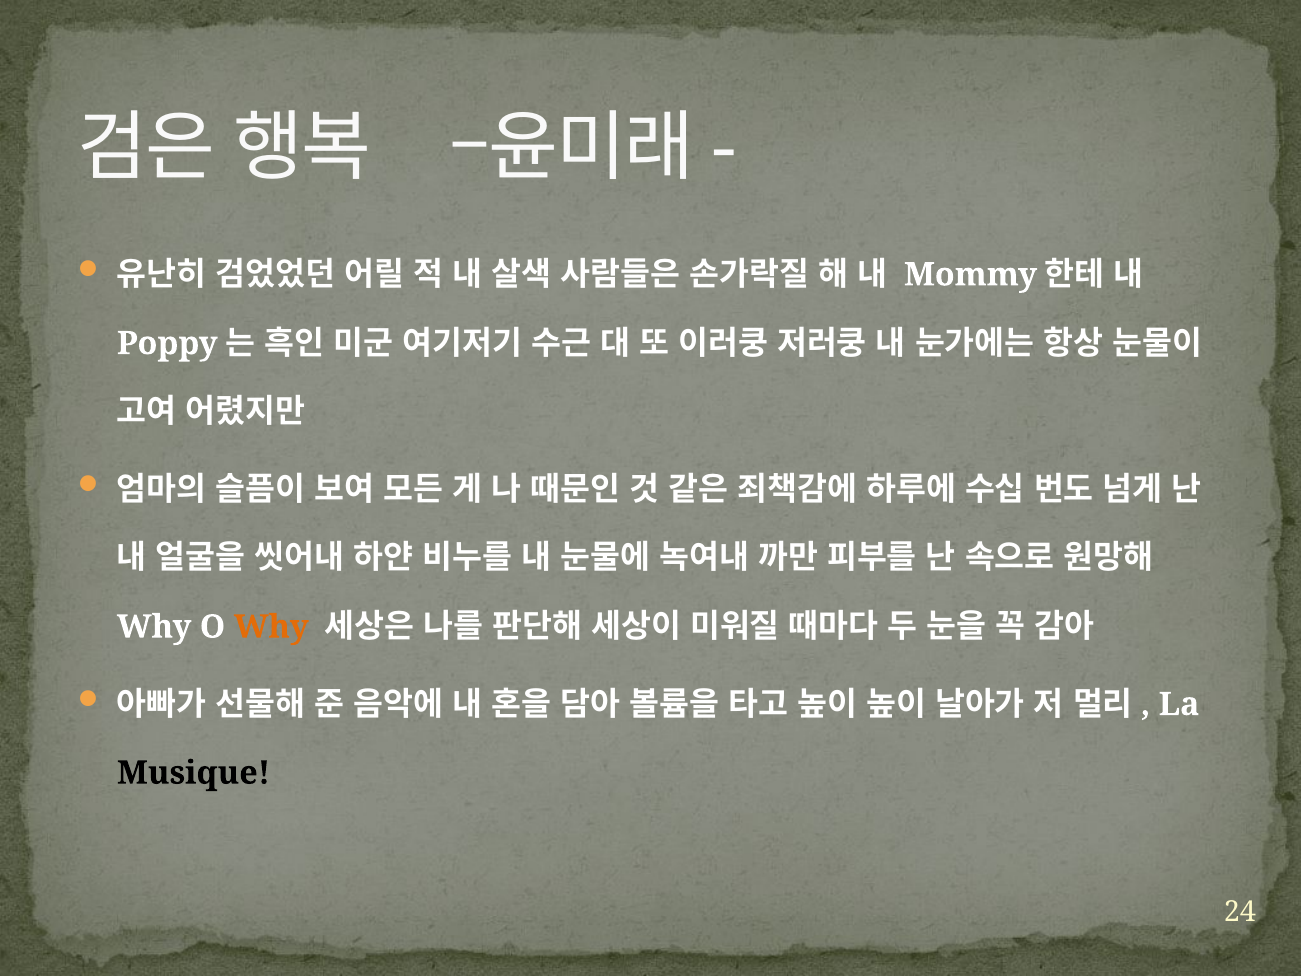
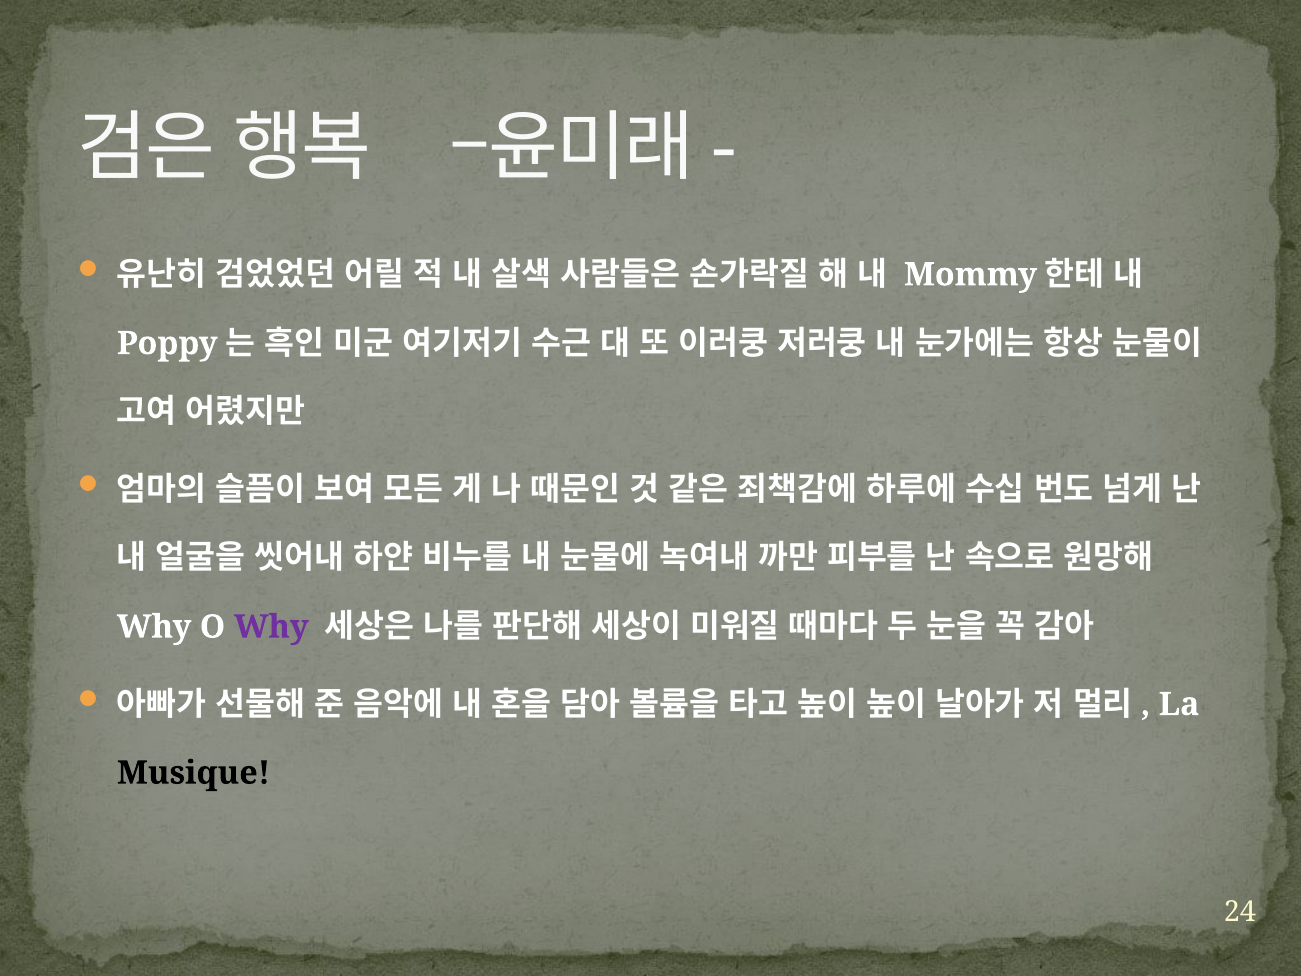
Why at (271, 627) colour: orange -> purple
